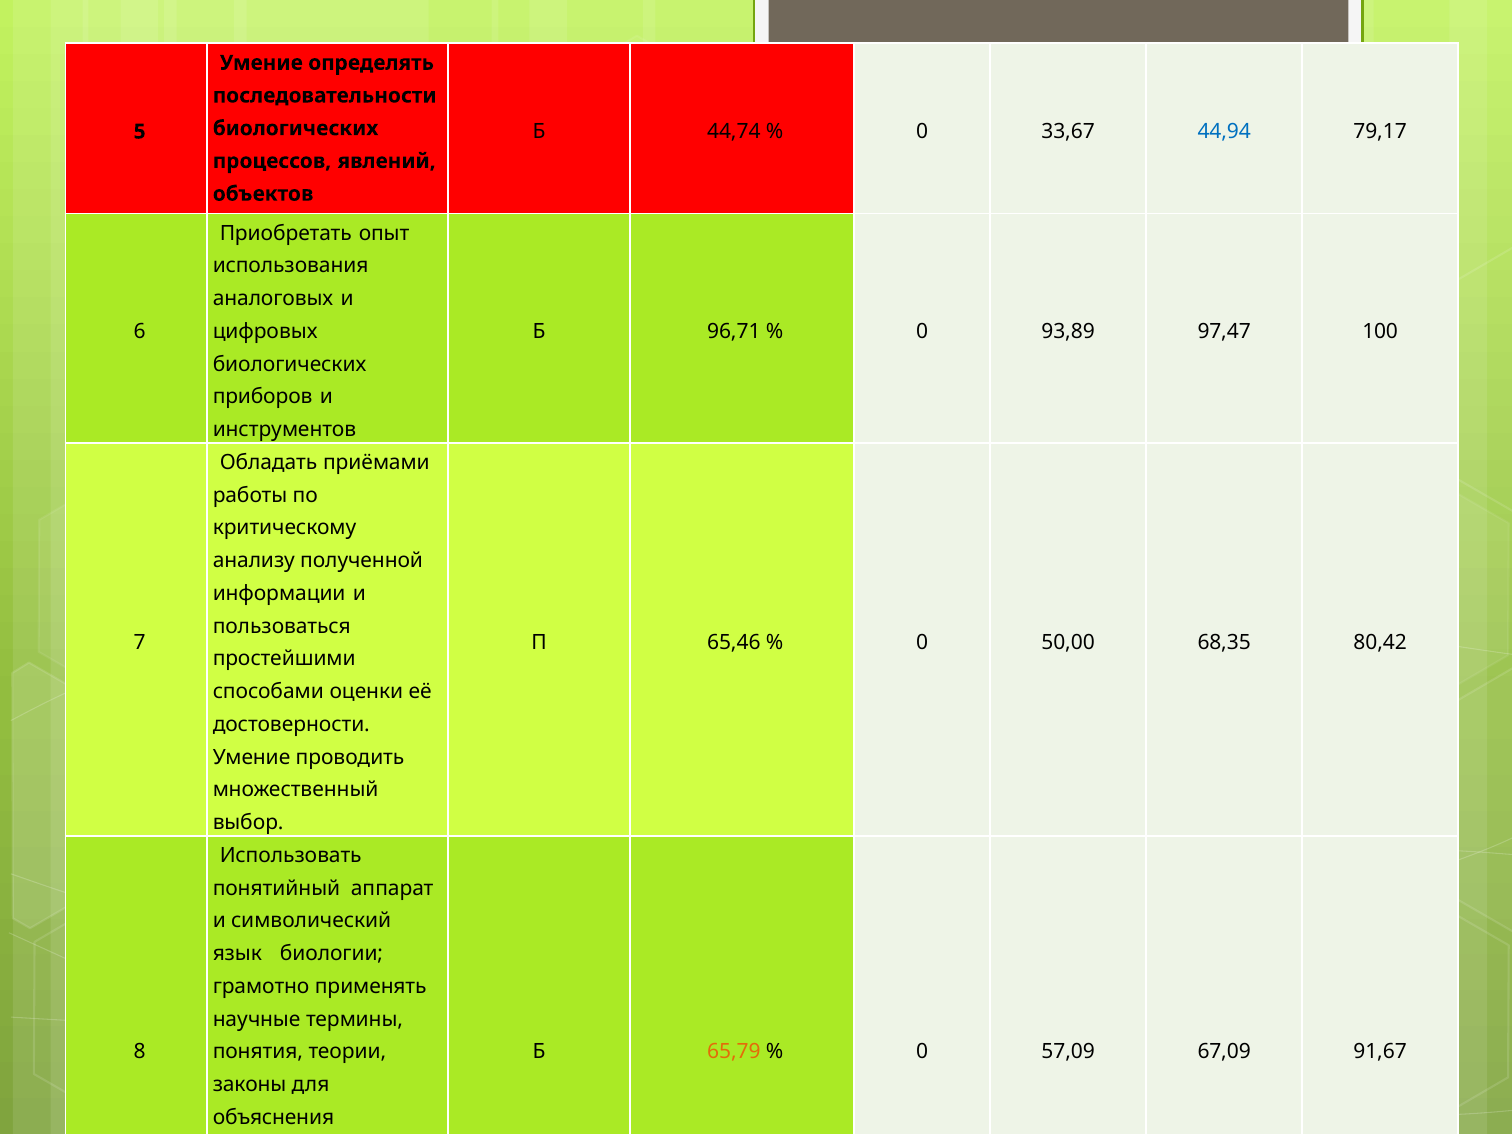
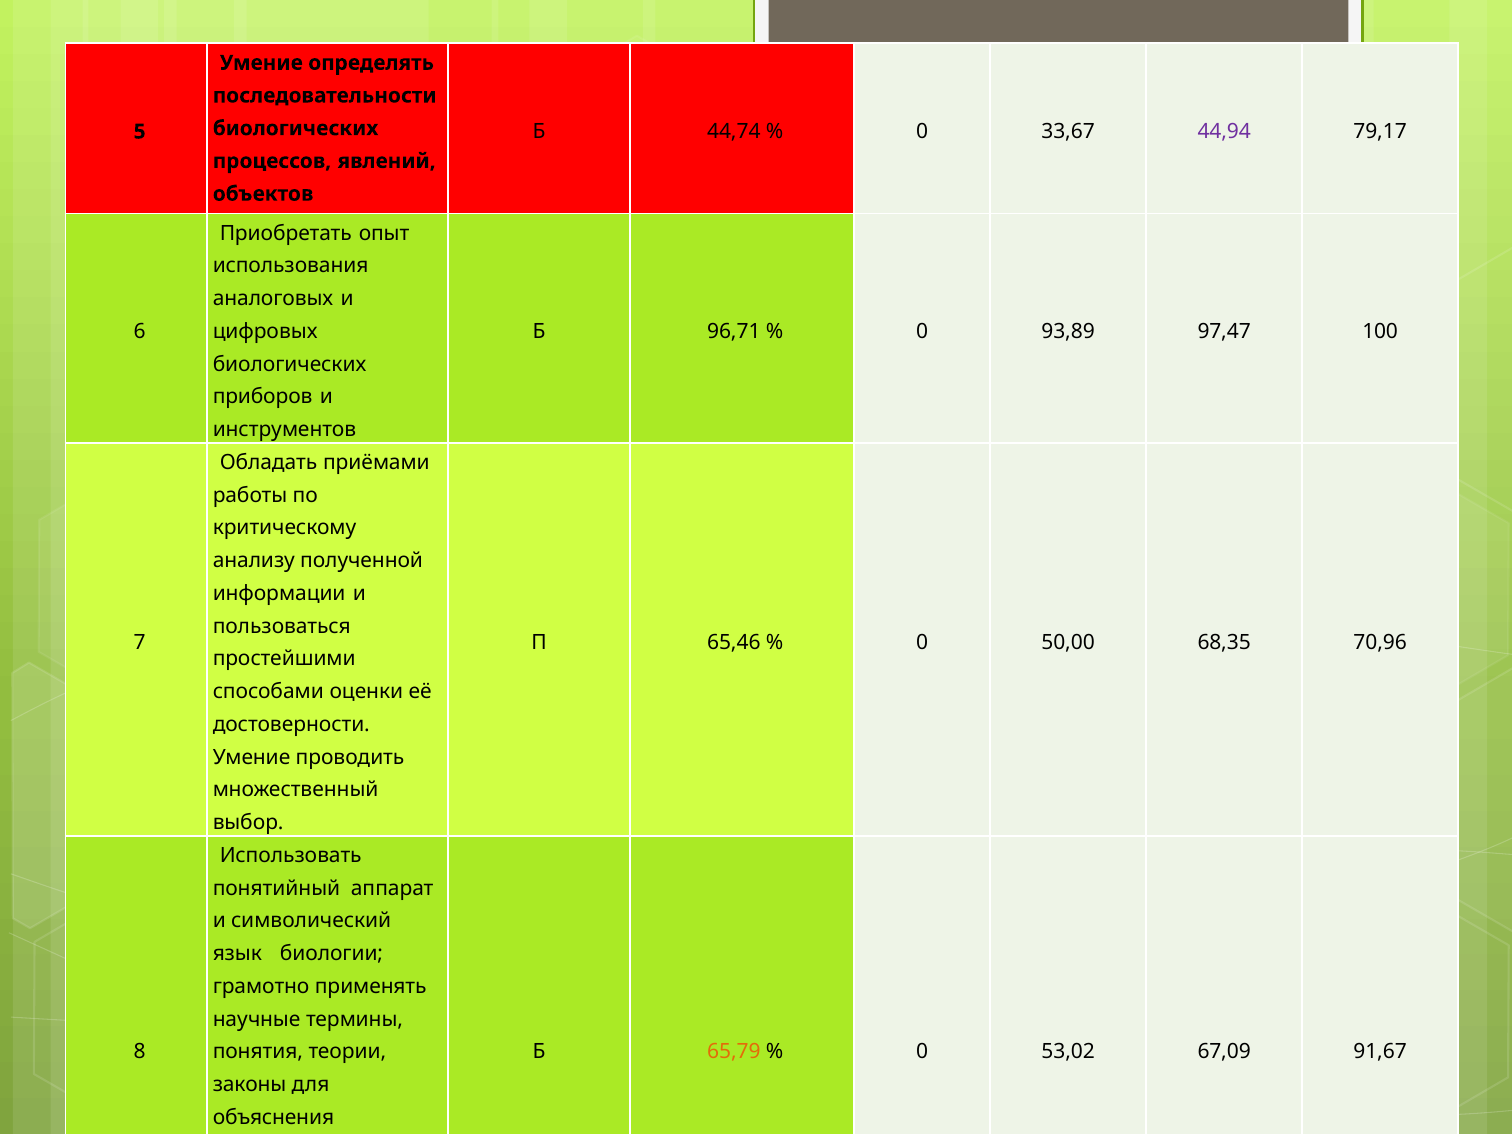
44,94 colour: blue -> purple
80,42: 80,42 -> 70,96
57,09: 57,09 -> 53,02
